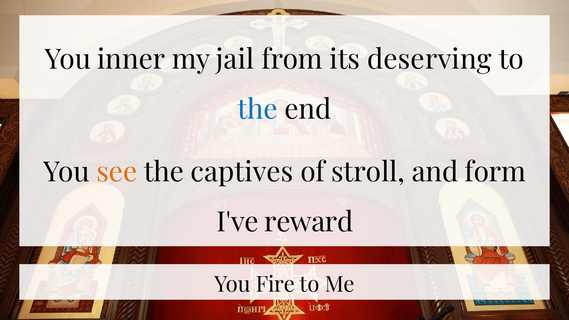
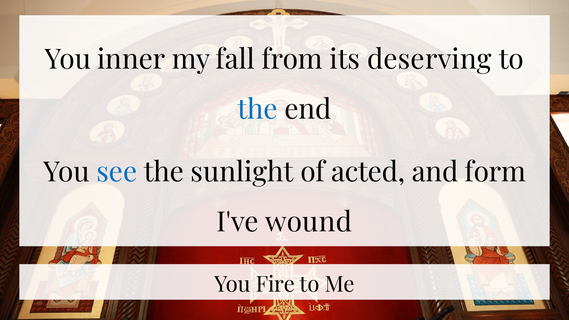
jail: jail -> fall
see colour: orange -> blue
captives: captives -> sunlight
stroll: stroll -> acted
reward: reward -> wound
